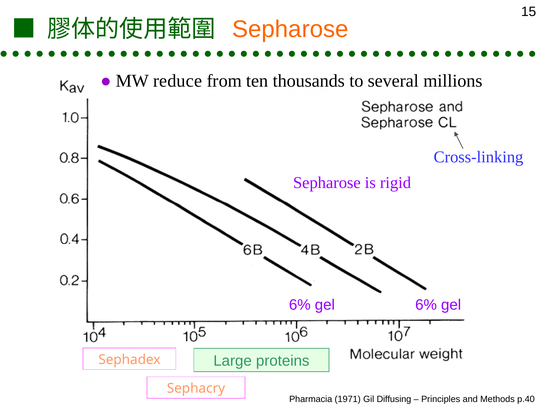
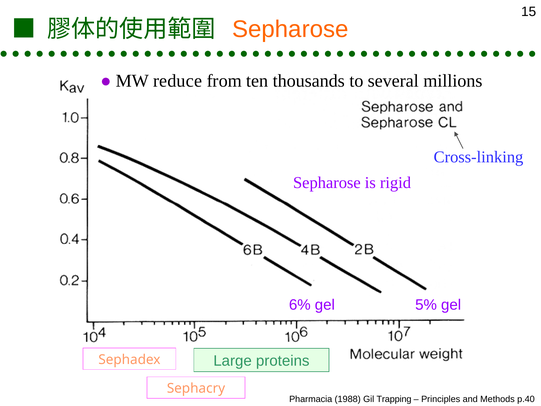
6% at (426, 305): 6% -> 5%
1971: 1971 -> 1988
Diffusing: Diffusing -> Trapping
